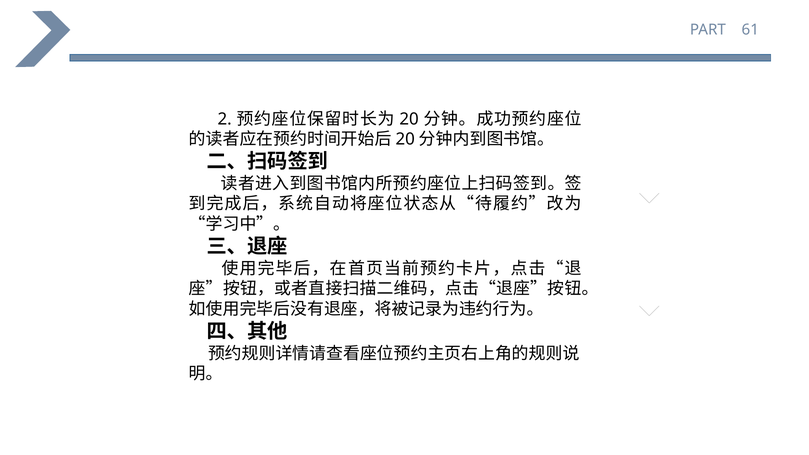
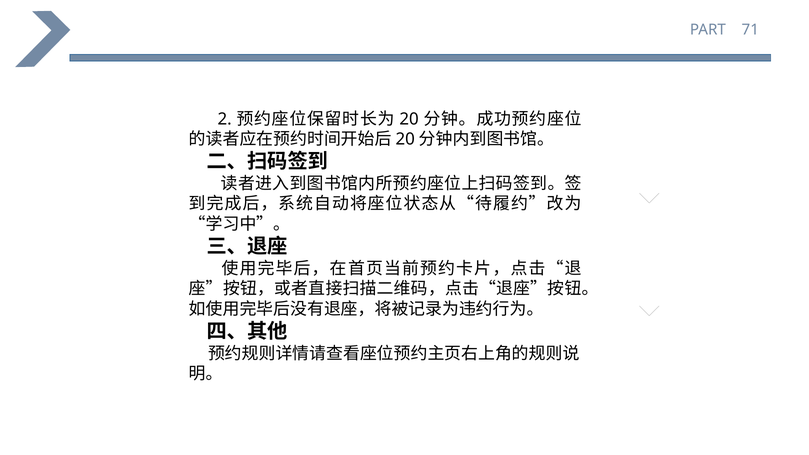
61: 61 -> 71
